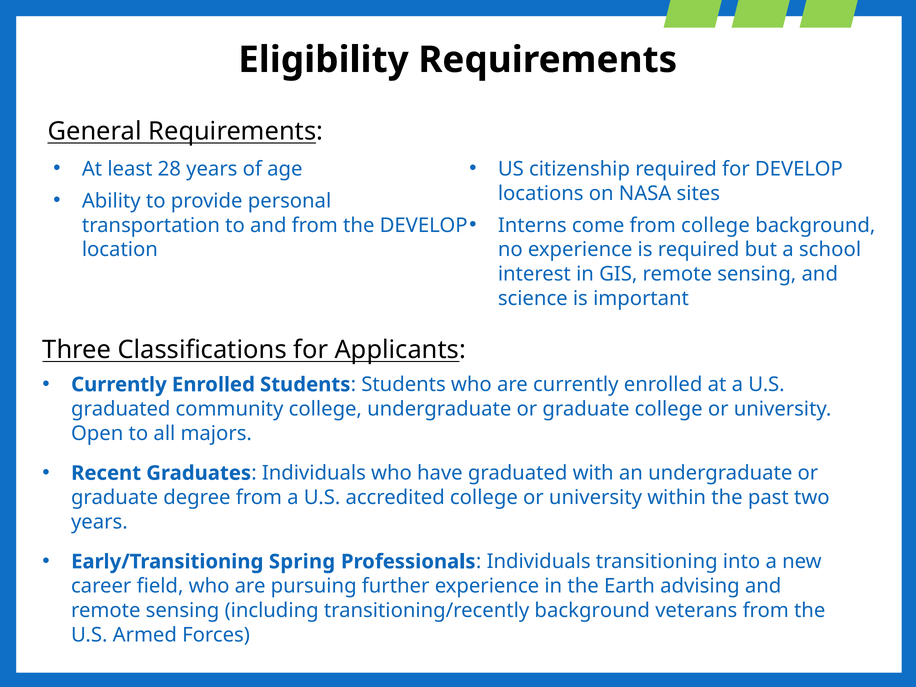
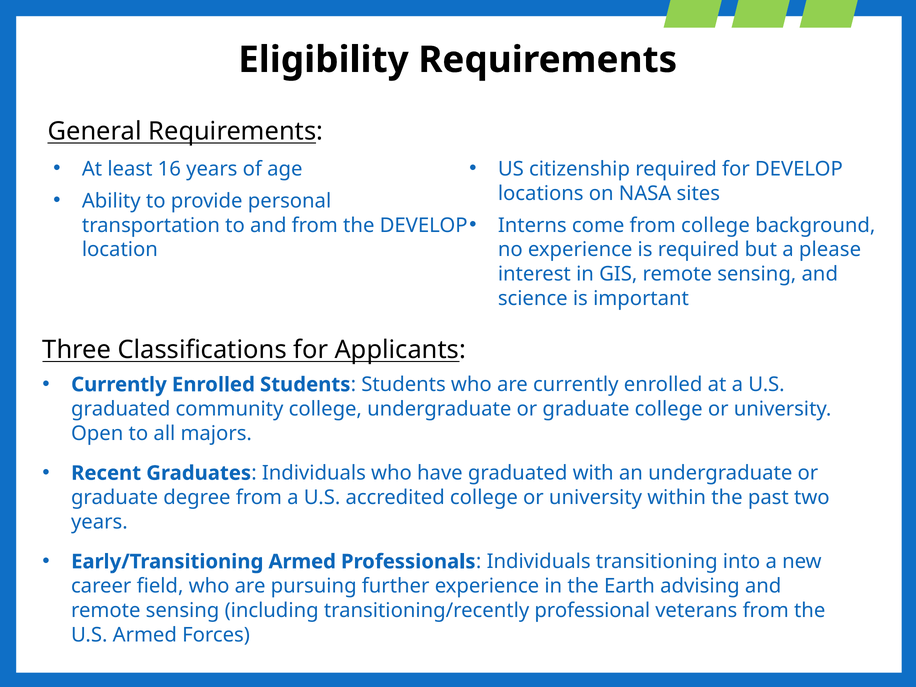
28: 28 -> 16
school: school -> please
Early/Transitioning Spring: Spring -> Armed
transitioning/recently background: background -> professional
